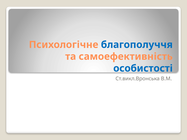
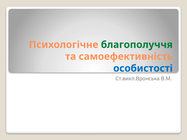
благополуччя colour: blue -> green
